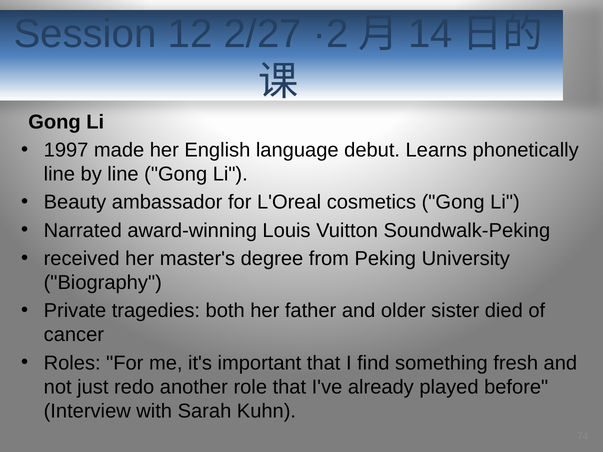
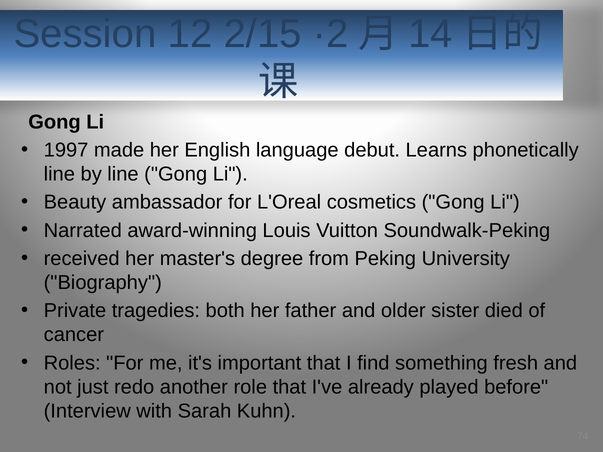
2/27: 2/27 -> 2/15
